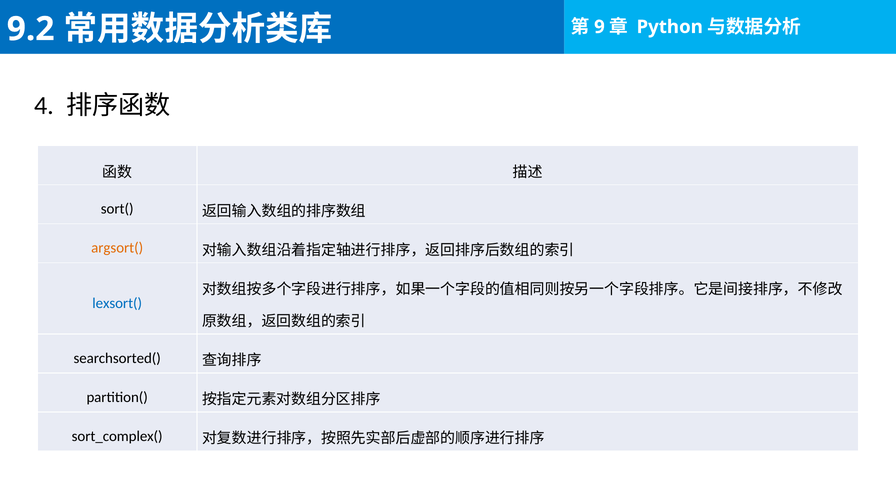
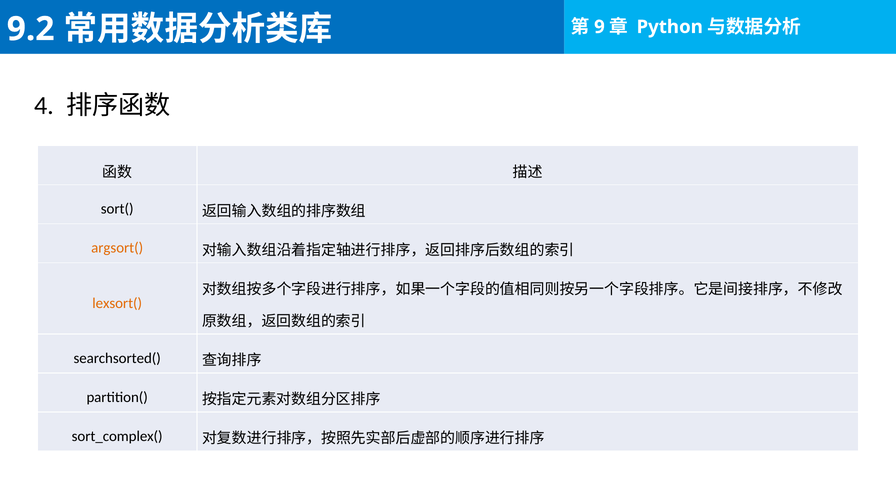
lexsort( colour: blue -> orange
